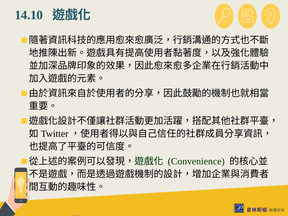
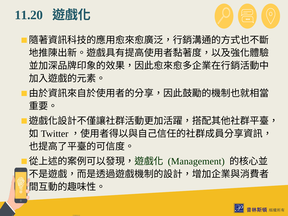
14.10: 14.10 -> 11.20
Convenience: Convenience -> Management
